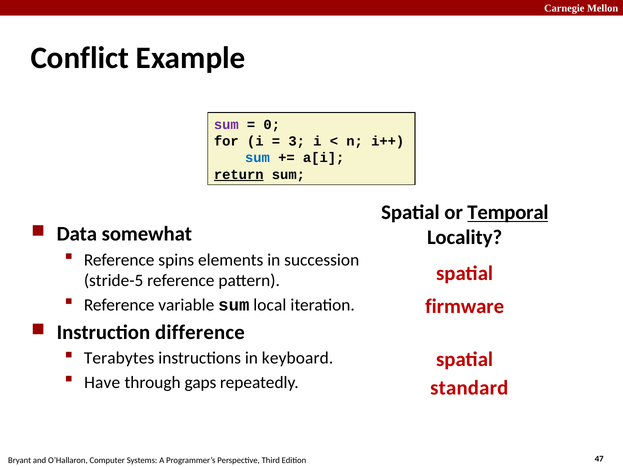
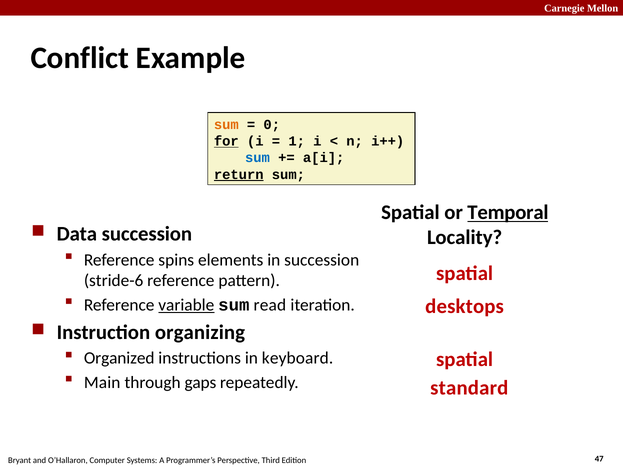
sum at (226, 125) colour: purple -> orange
for underline: none -> present
3: 3 -> 1
Data somewhat: somewhat -> succession
stride-5: stride-5 -> stride-6
variable underline: none -> present
local: local -> read
firmware: firmware -> desktops
difference: difference -> organizing
Terabytes: Terabytes -> Organized
Have: Have -> Main
